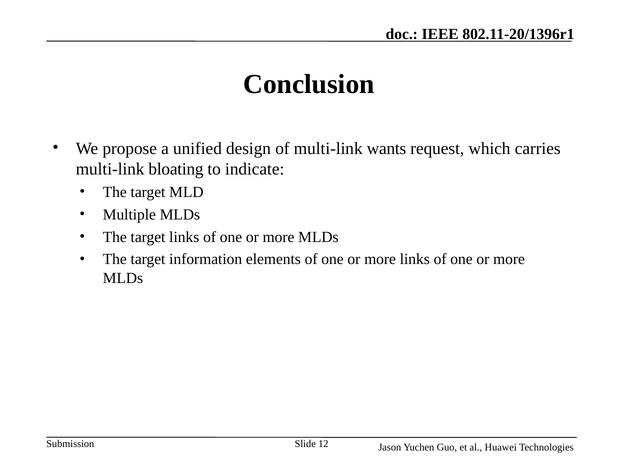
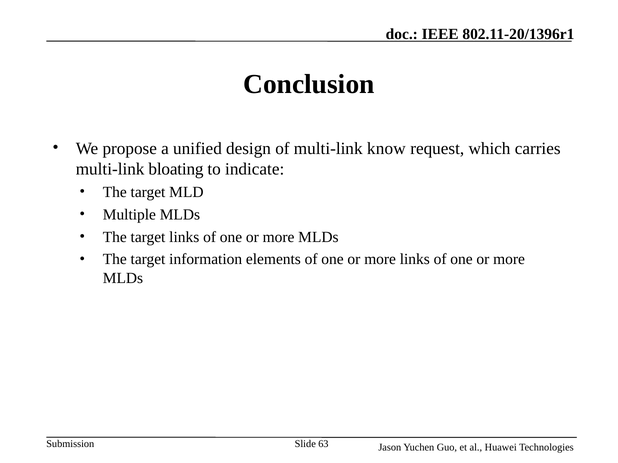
wants: wants -> know
12: 12 -> 63
